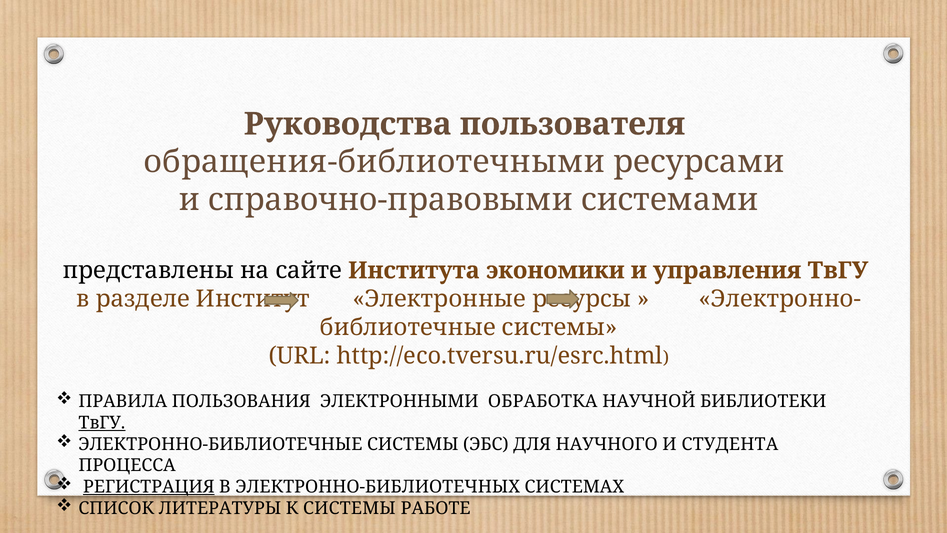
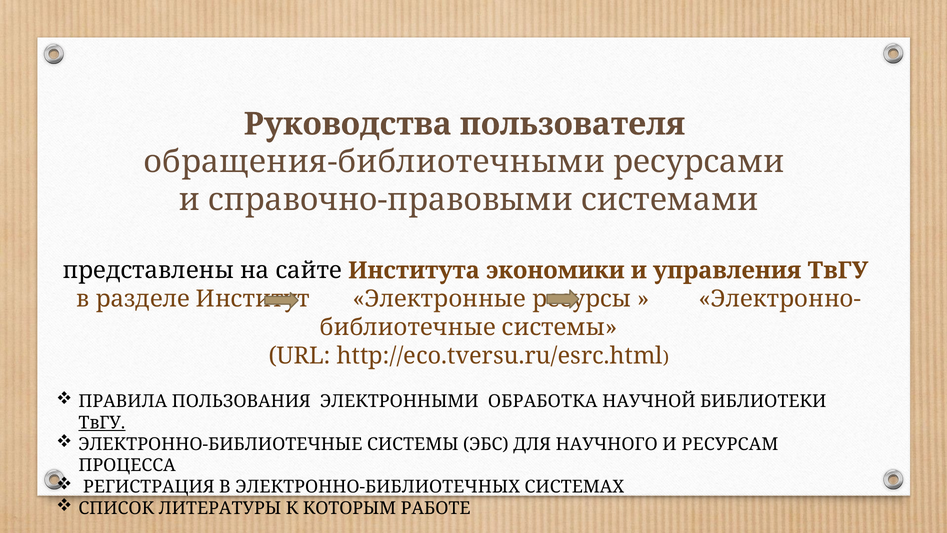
СТУДЕНТА: СТУДЕНТА -> РЕСУРСАМ
РЕГИСТРАЦИЯ underline: present -> none
К СИСТЕМЫ: СИСТЕМЫ -> КОТОРЫМ
